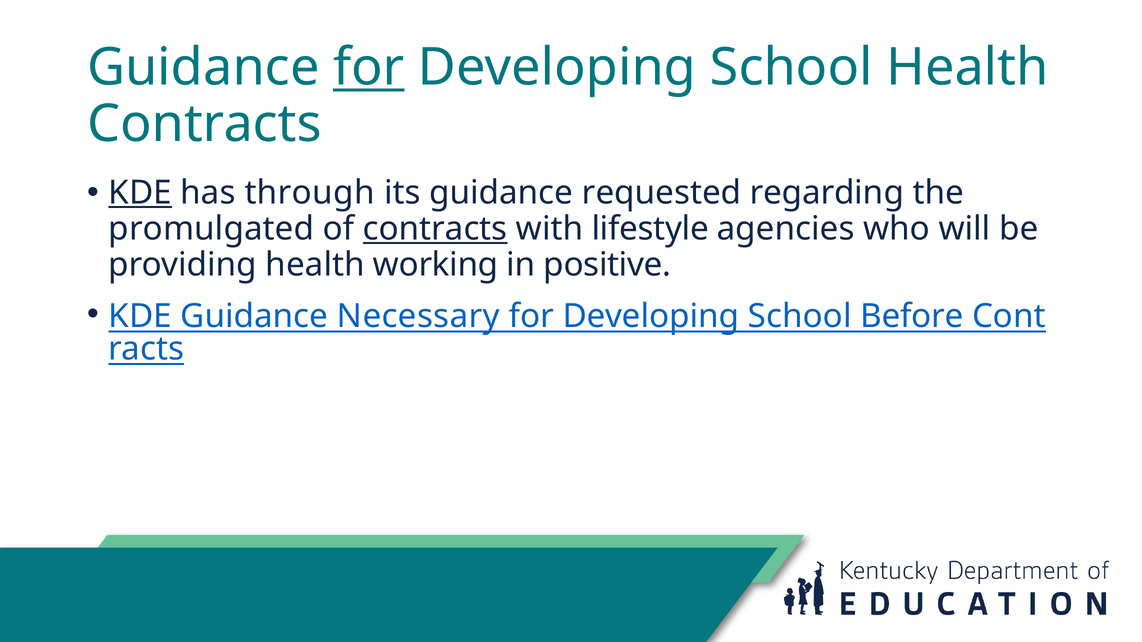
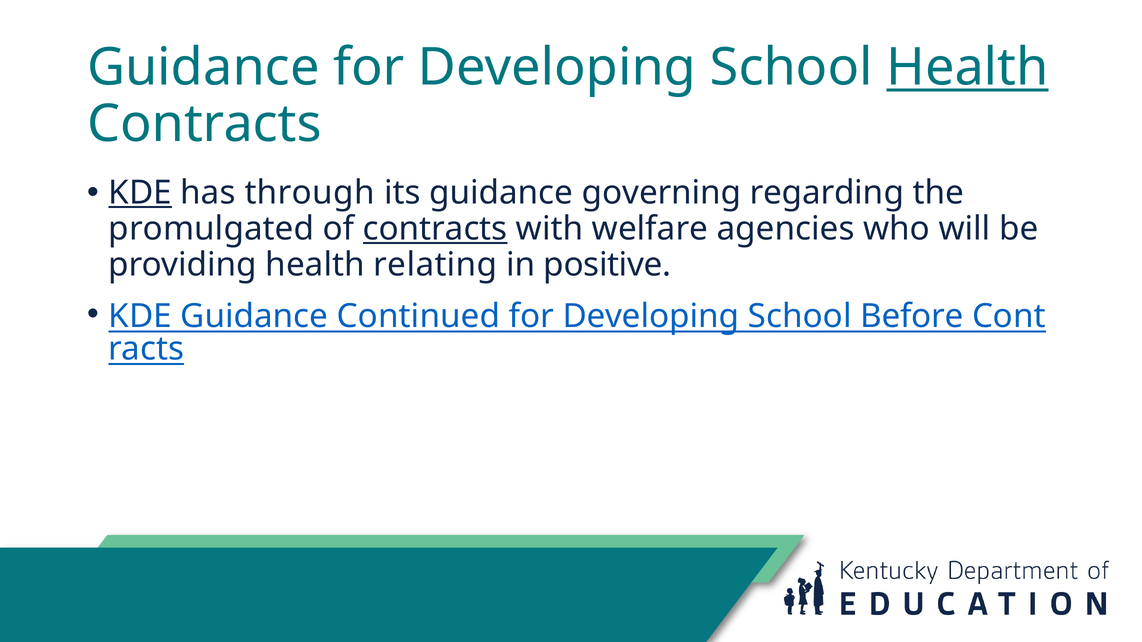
for at (369, 68) underline: present -> none
Health at (968, 68) underline: none -> present
requested: requested -> governing
lifestyle: lifestyle -> welfare
working: working -> relating
Necessary: Necessary -> Continued
